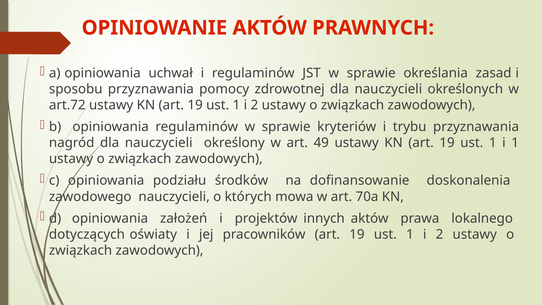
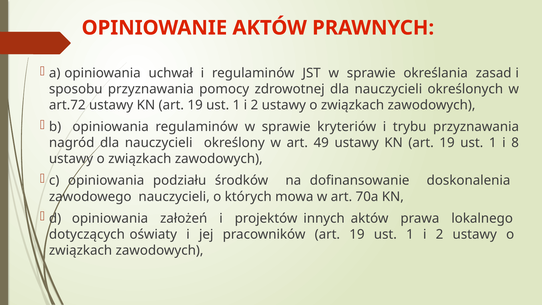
i 1: 1 -> 8
